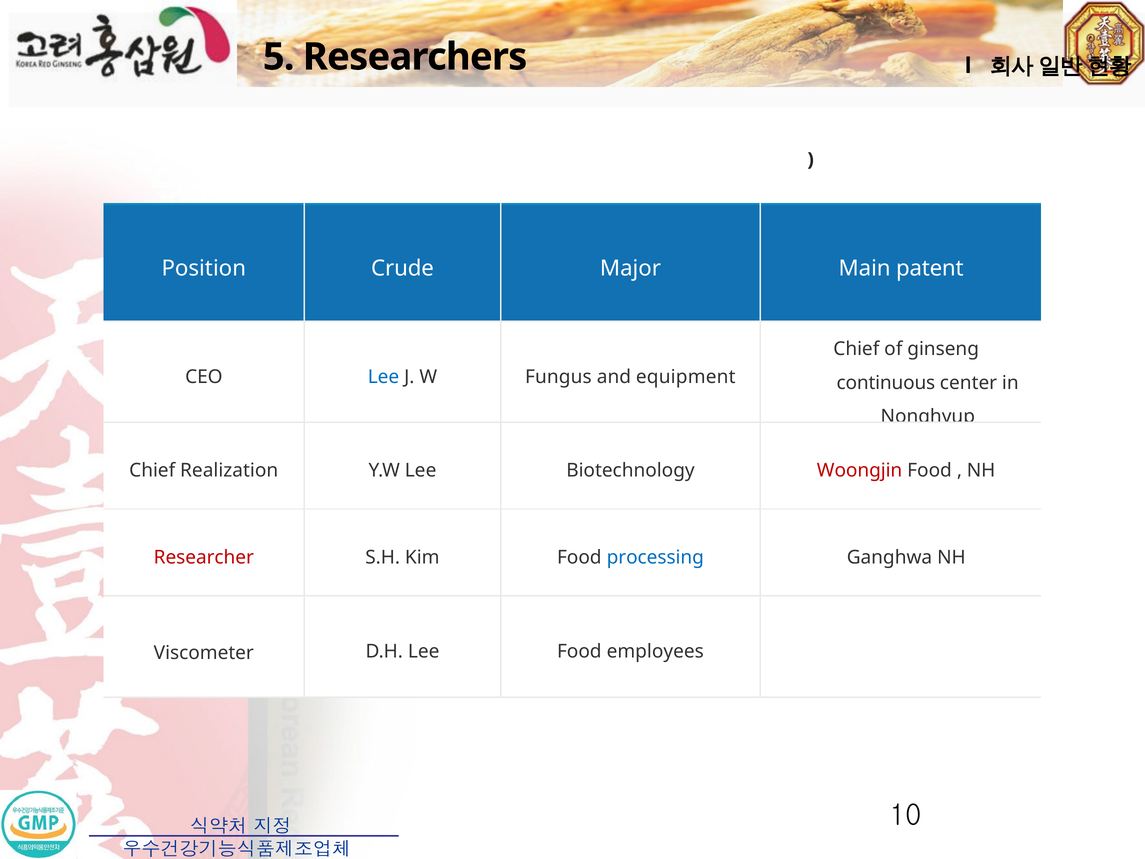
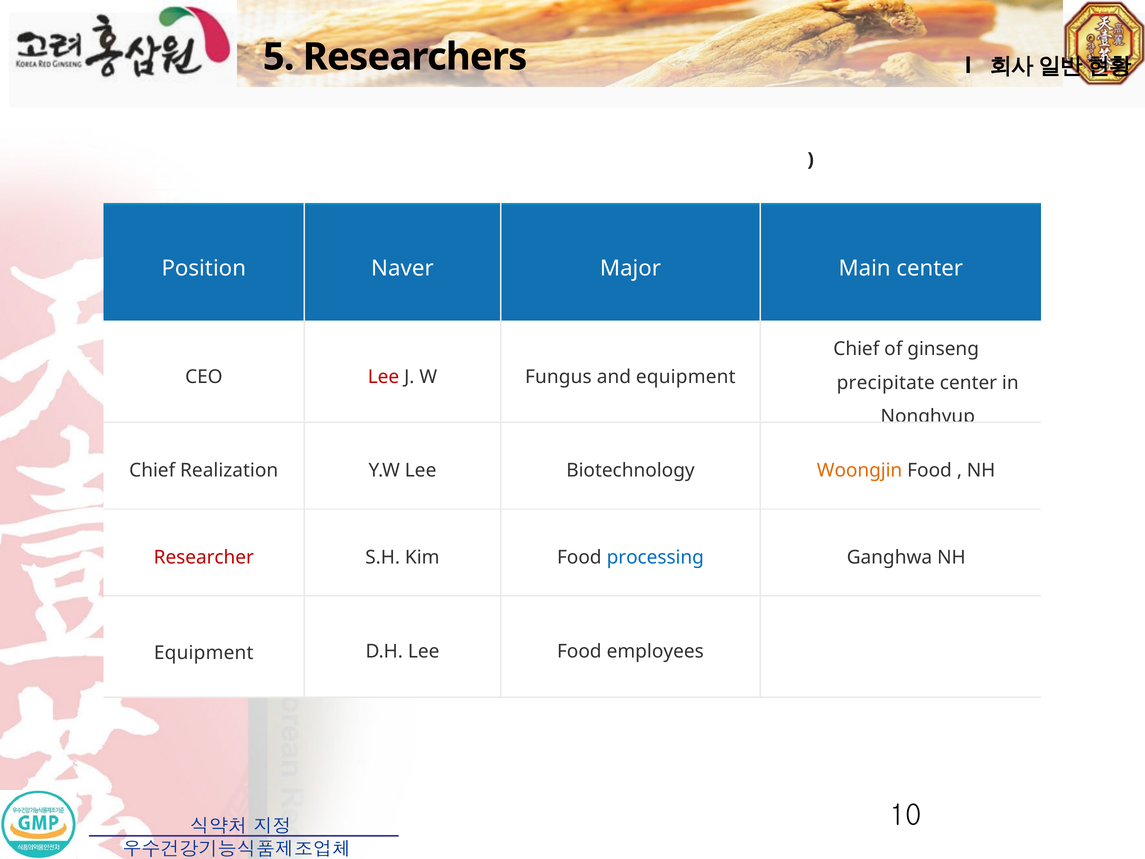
Crude: Crude -> Naver
Main patent: patent -> center
Lee at (383, 377) colour: blue -> red
continuous: continuous -> precipitate
Woongjin colour: red -> orange
Viscometer at (204, 653): Viscometer -> Equipment
